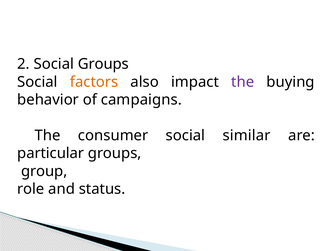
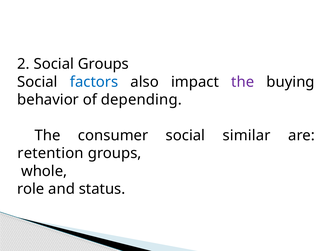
factors colour: orange -> blue
campaigns: campaigns -> depending
particular: particular -> retention
group: group -> whole
